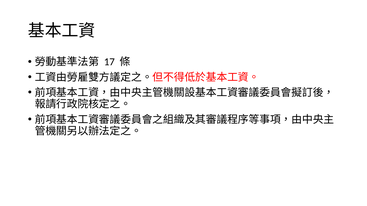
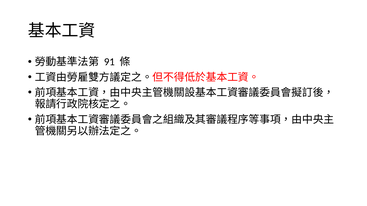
17: 17 -> 91
